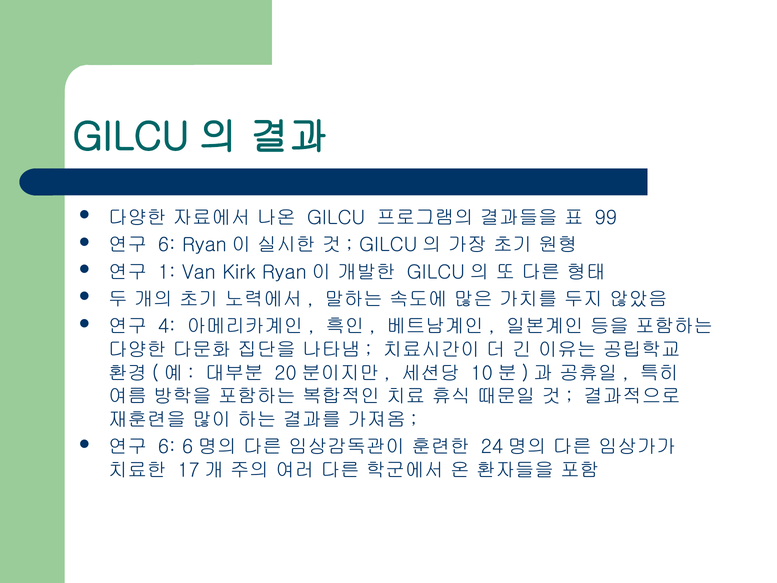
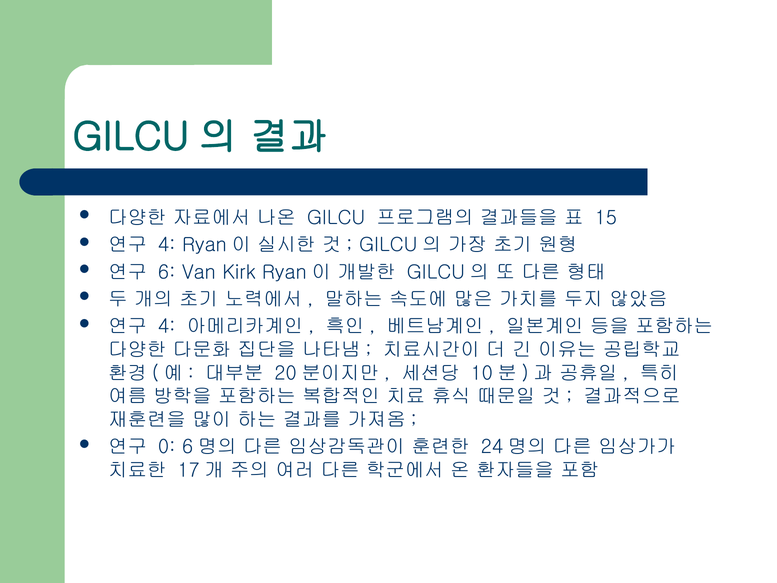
99: 99 -> 15
6 at (167, 245): 6 -> 4
1: 1 -> 6
6 at (167, 447): 6 -> 0
